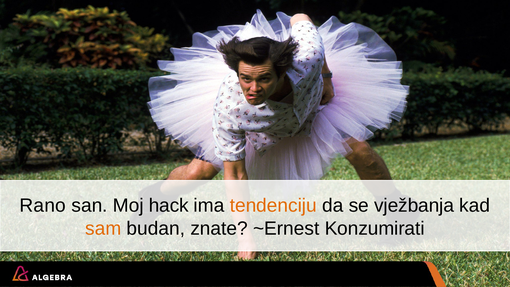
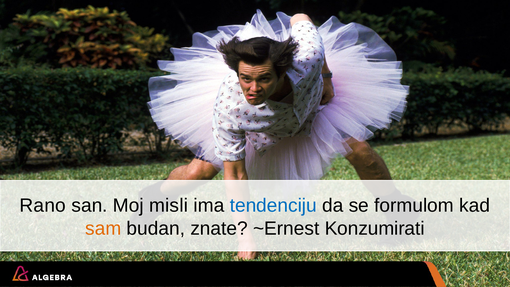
hack: hack -> misli
tendenciju colour: orange -> blue
vježbanja: vježbanja -> formulom
